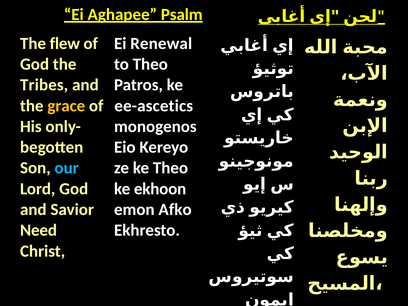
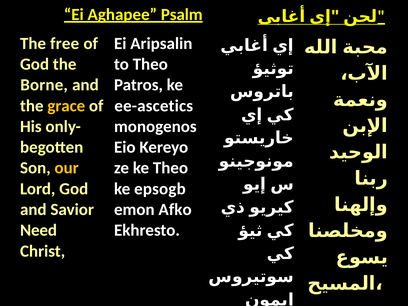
flew: flew -> free
Renewal: Renewal -> Aripsalin
Tribes: Tribes -> Borne
our colour: light blue -> yellow
ekhoon: ekhoon -> epsogb
